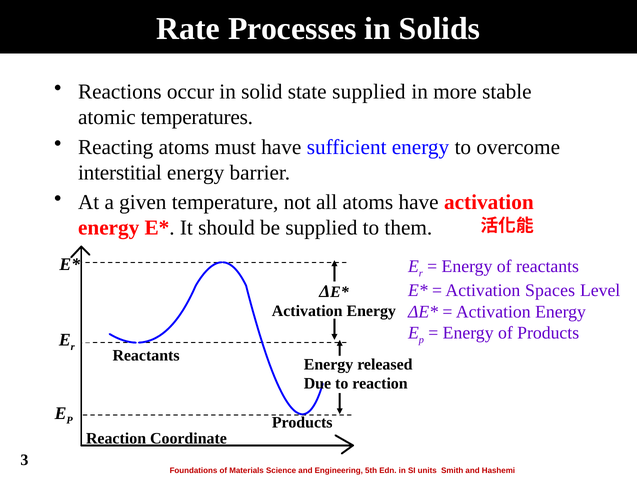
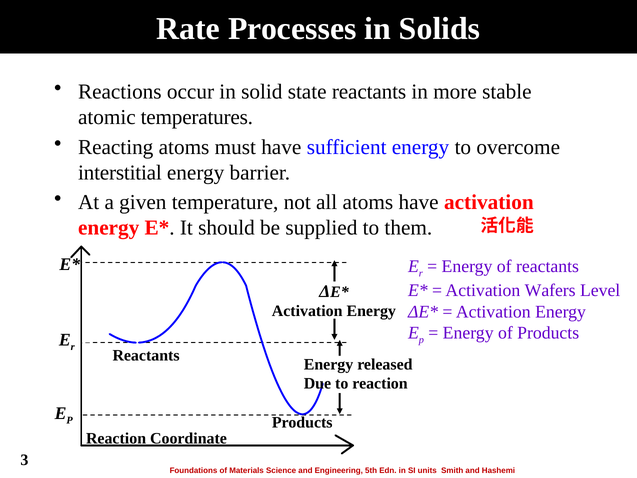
state supplied: supplied -> reactants
Spaces: Spaces -> Wafers
